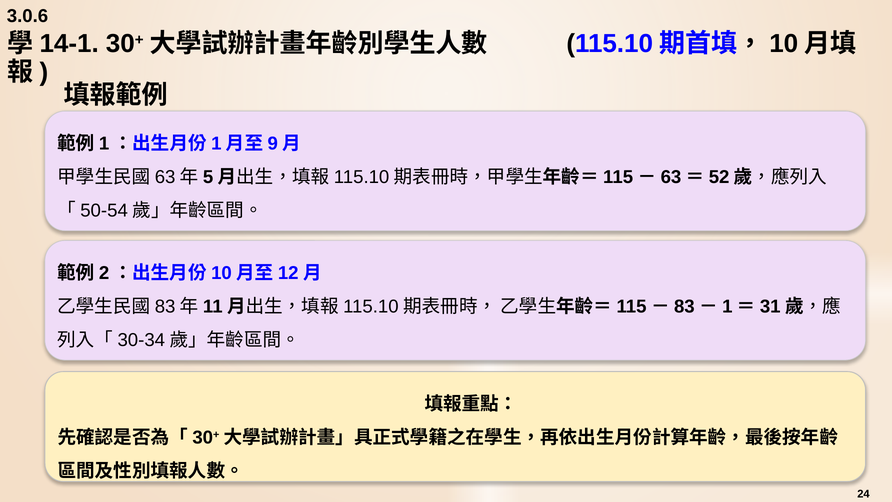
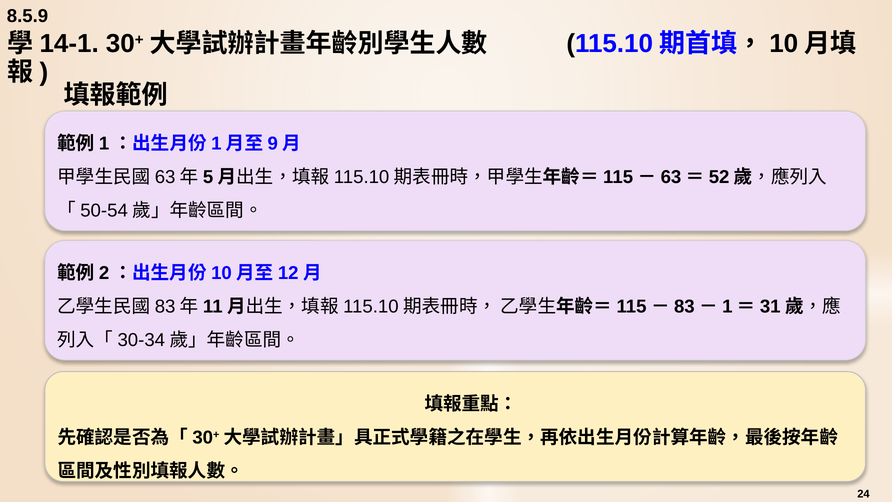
3.0.6: 3.0.6 -> 8.5.9
